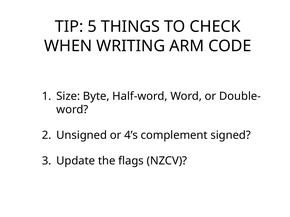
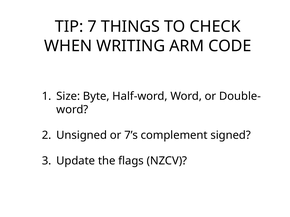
5: 5 -> 7
4’s: 4’s -> 7’s
